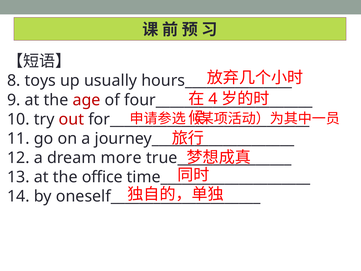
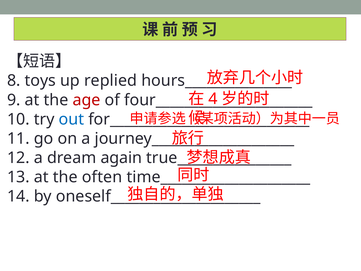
usually: usually -> replied
out colour: red -> blue
more: more -> again
office: office -> often
